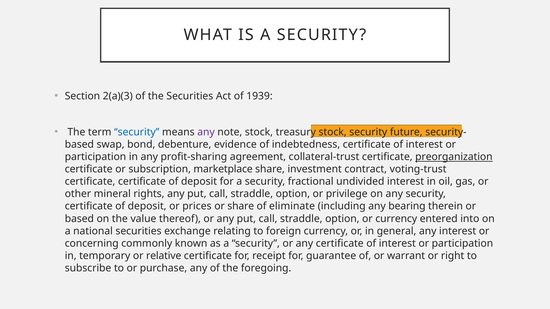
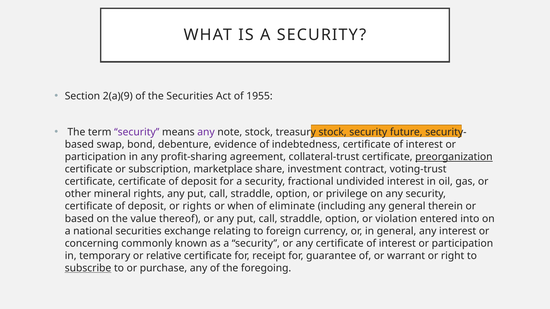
2(a)(3: 2(a)(3 -> 2(a)(9
1939: 1939 -> 1955
security at (137, 132) colour: blue -> purple
or prices: prices -> rights
or share: share -> when
any bearing: bearing -> general
or currency: currency -> violation
subscribe underline: none -> present
